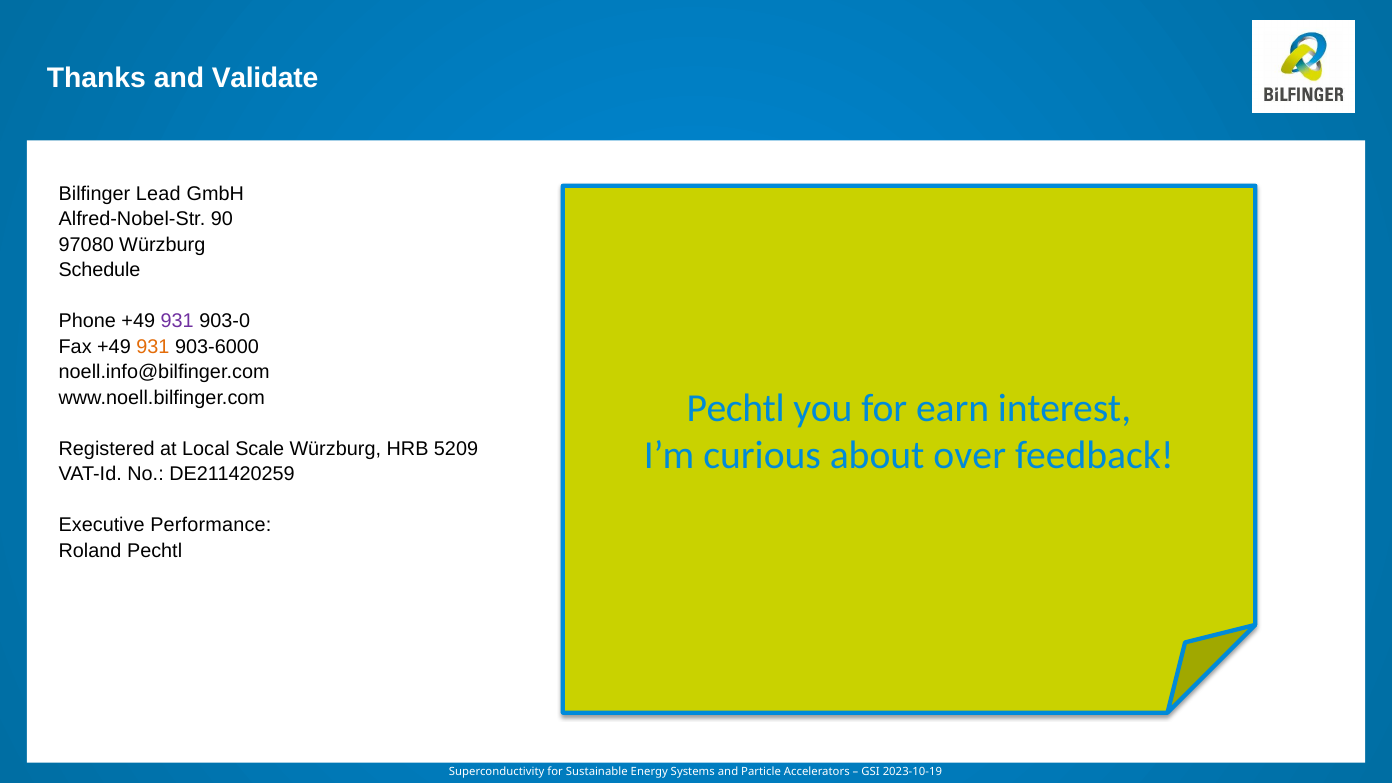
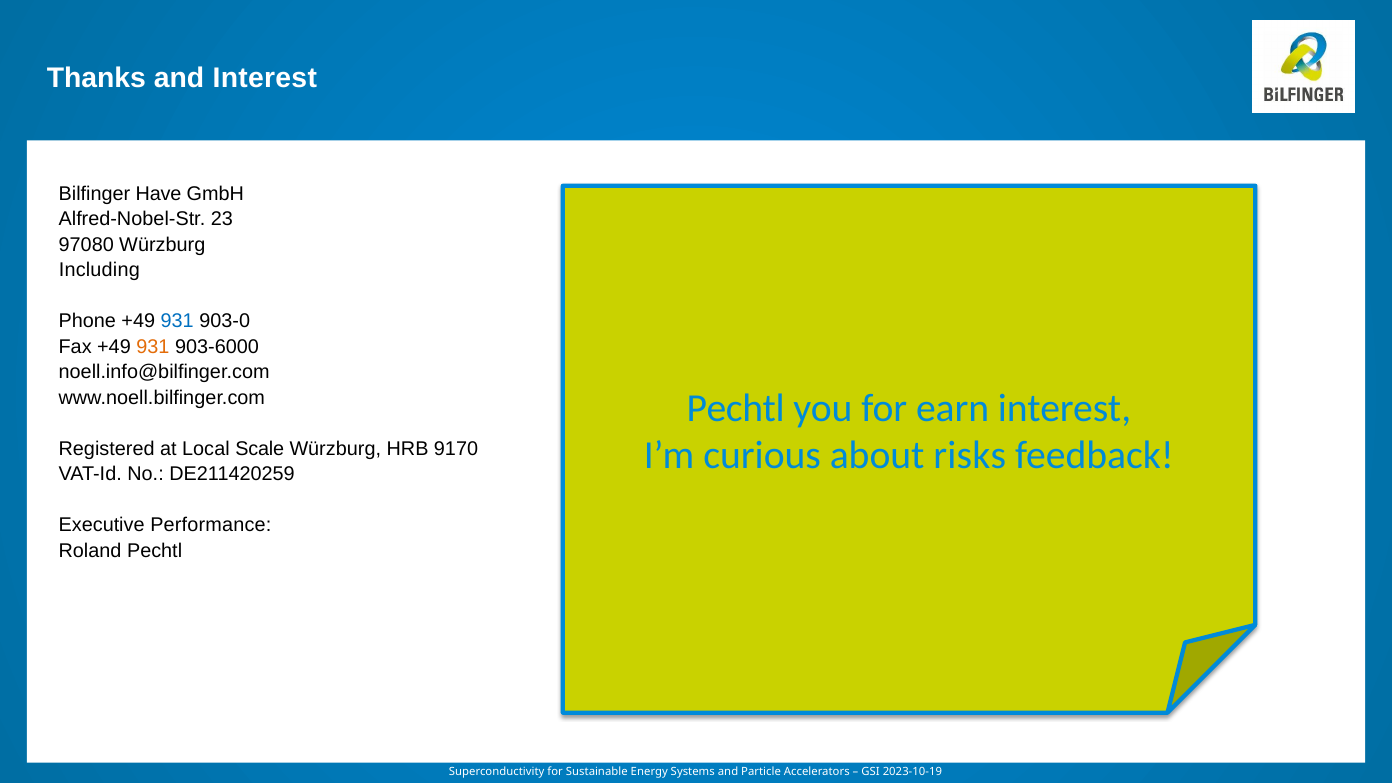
and Validate: Validate -> Interest
Lead: Lead -> Have
90: 90 -> 23
Schedule: Schedule -> Including
931 at (177, 321) colour: purple -> blue
5209: 5209 -> 9170
over: over -> risks
